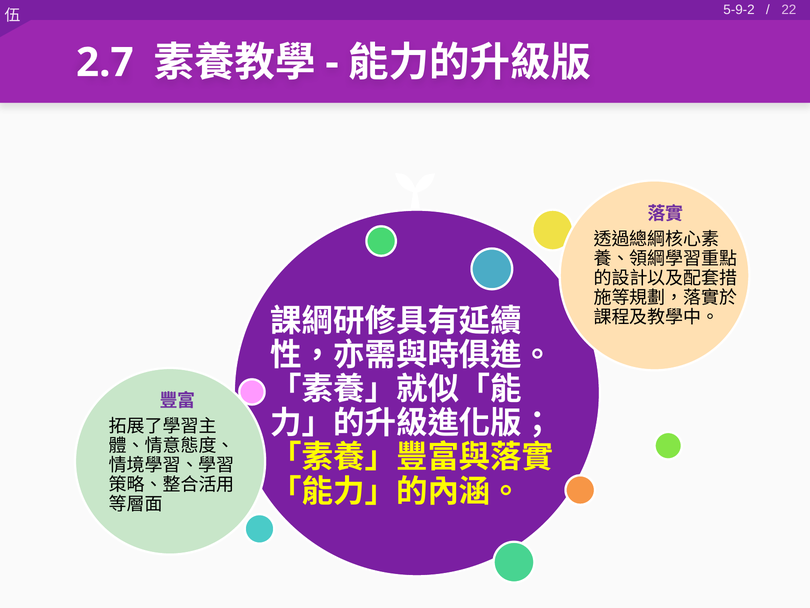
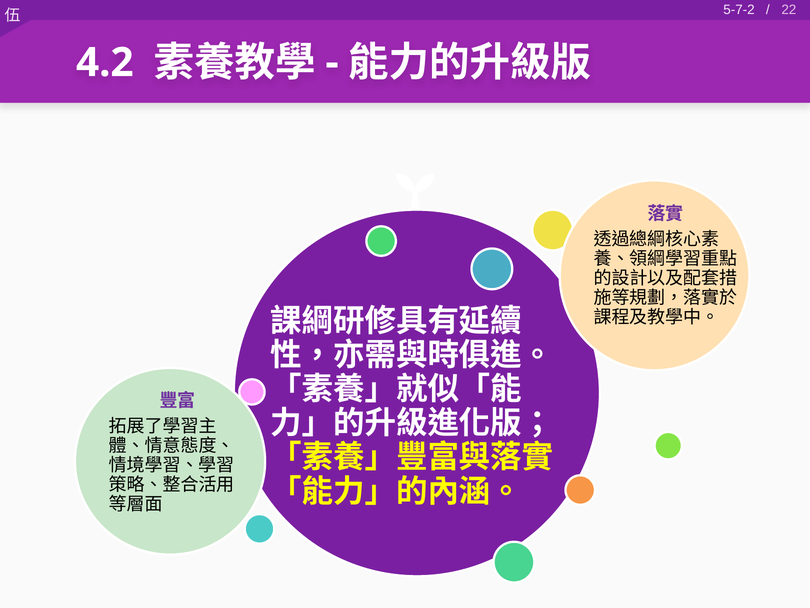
5-9-2: 5-9-2 -> 5-7-2
2.7: 2.7 -> 4.2
